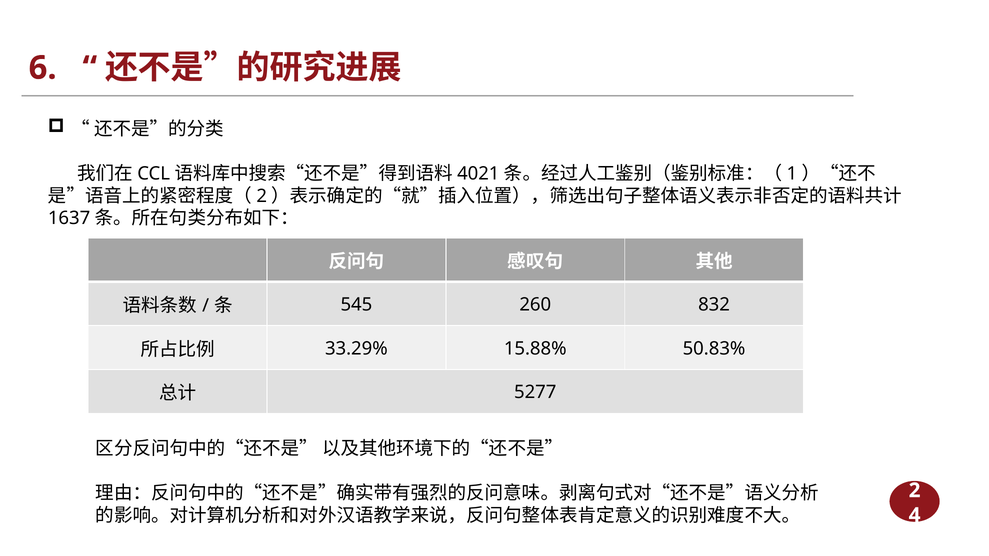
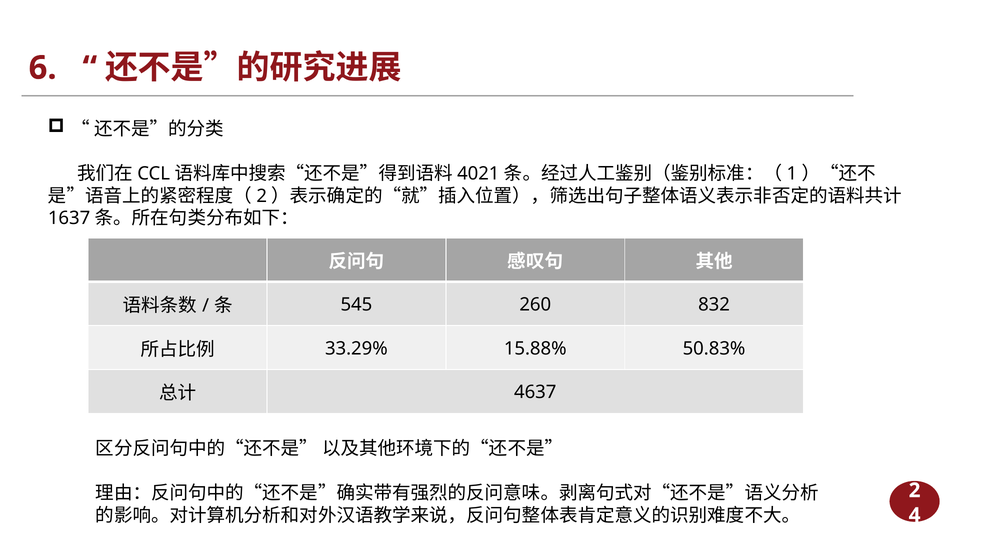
5277: 5277 -> 4637
